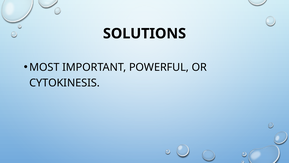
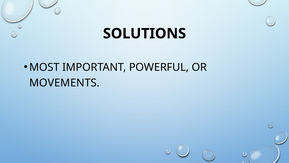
CYTOKINESIS: CYTOKINESIS -> MOVEMENTS
